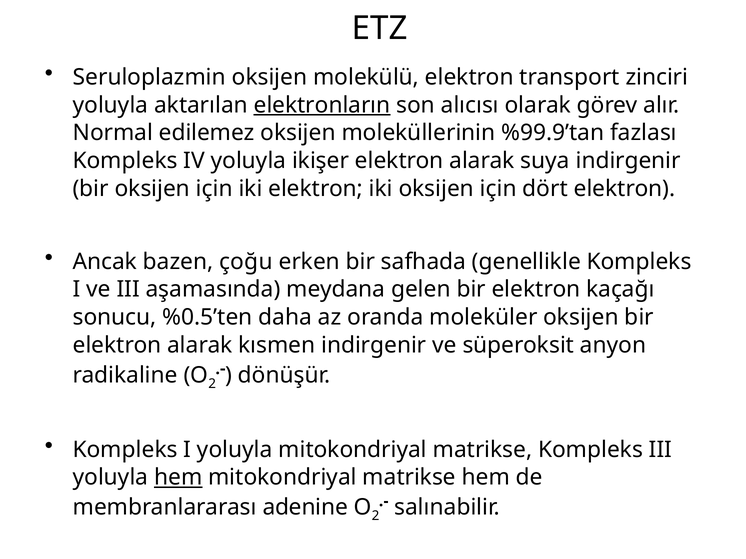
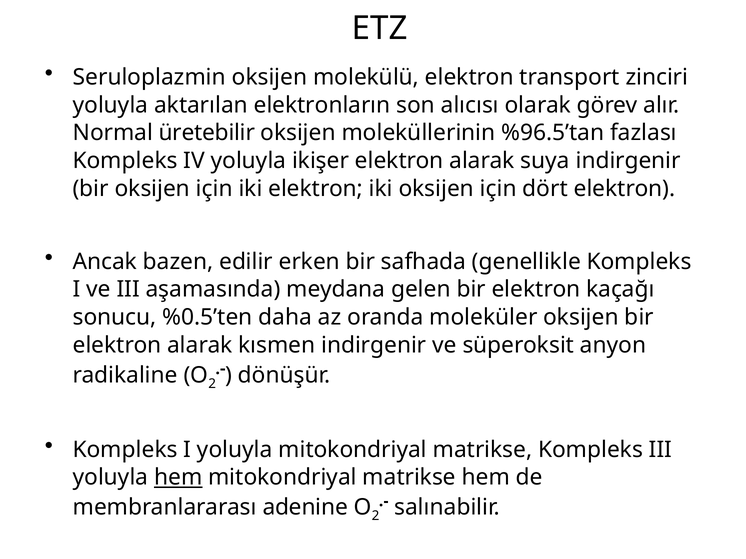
elektronların underline: present -> none
edilemez: edilemez -> üretebilir
%99.9’tan: %99.9’tan -> %96.5’tan
çoğu: çoğu -> edilir
